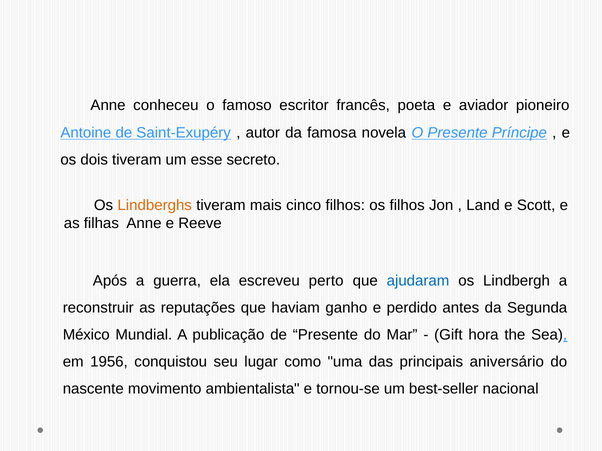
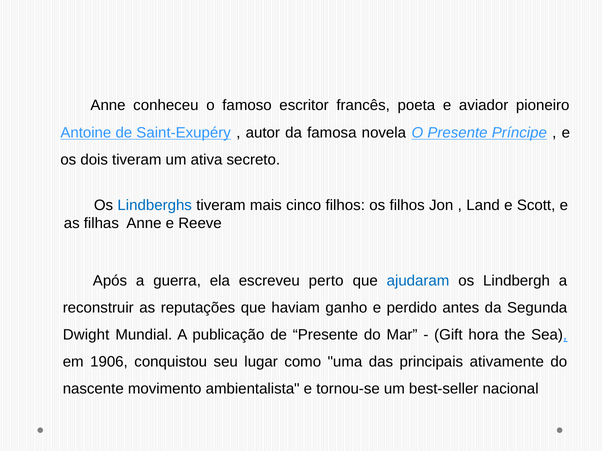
esse: esse -> ativa
Lindberghs colour: orange -> blue
México: México -> Dwight
1956: 1956 -> 1906
aniversário: aniversário -> ativamente
